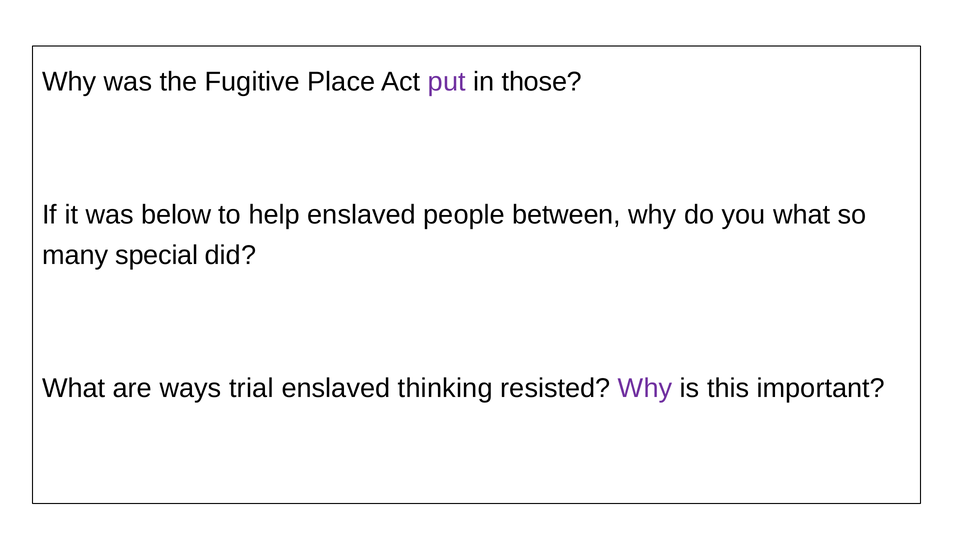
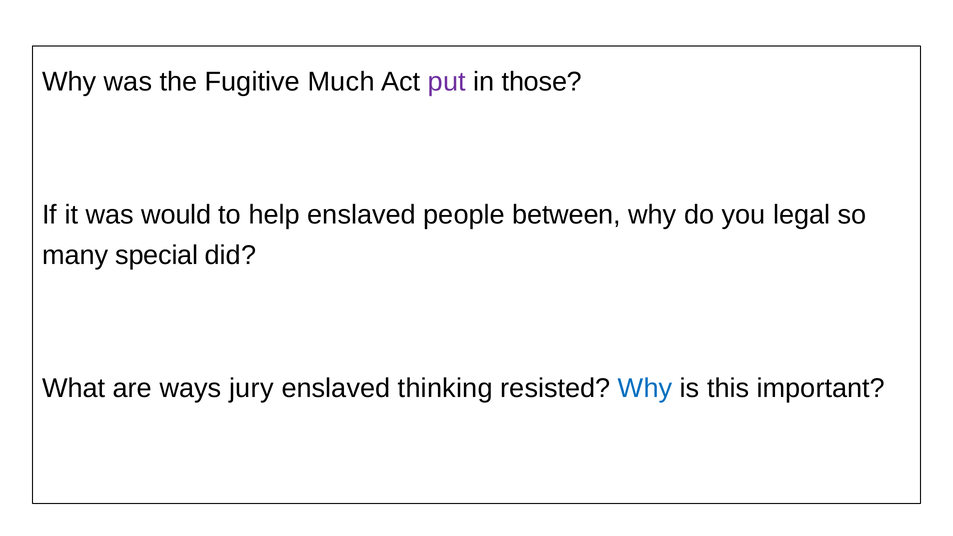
Place: Place -> Much
below: below -> would
you what: what -> legal
trial: trial -> jury
Why at (645, 388) colour: purple -> blue
